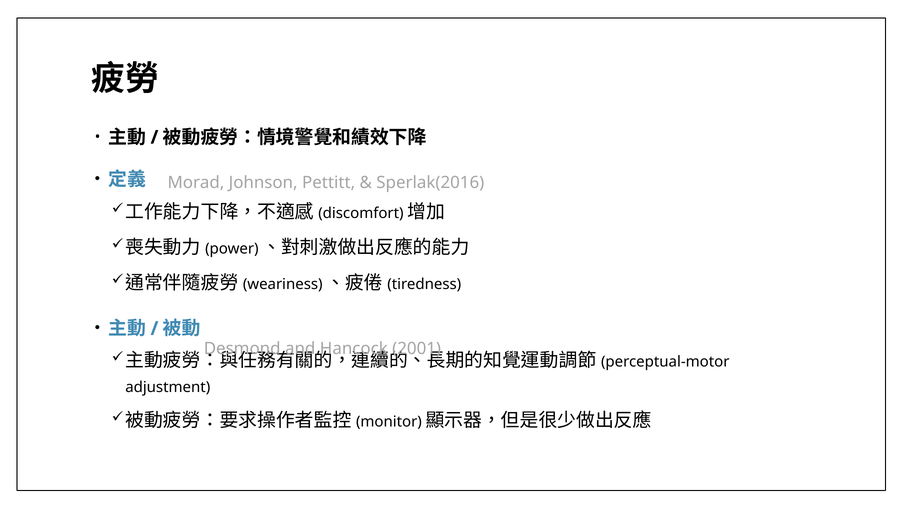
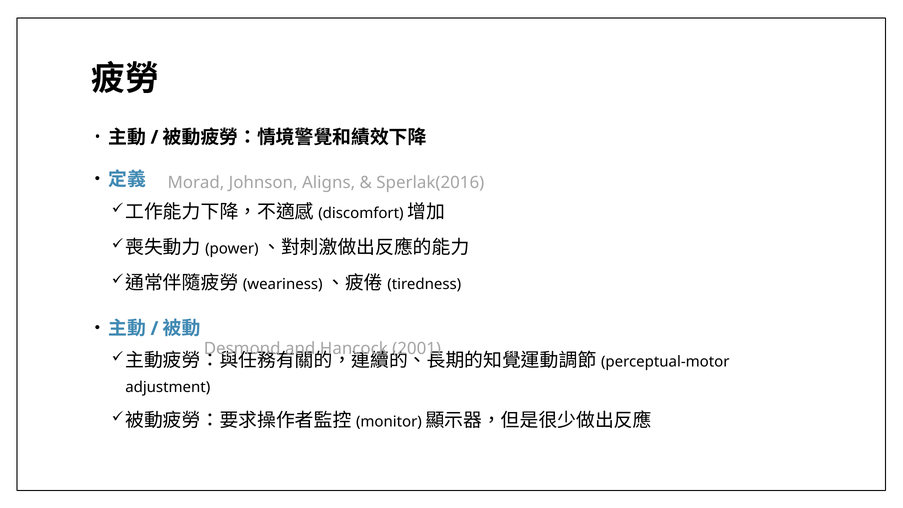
Pettitt: Pettitt -> Aligns
